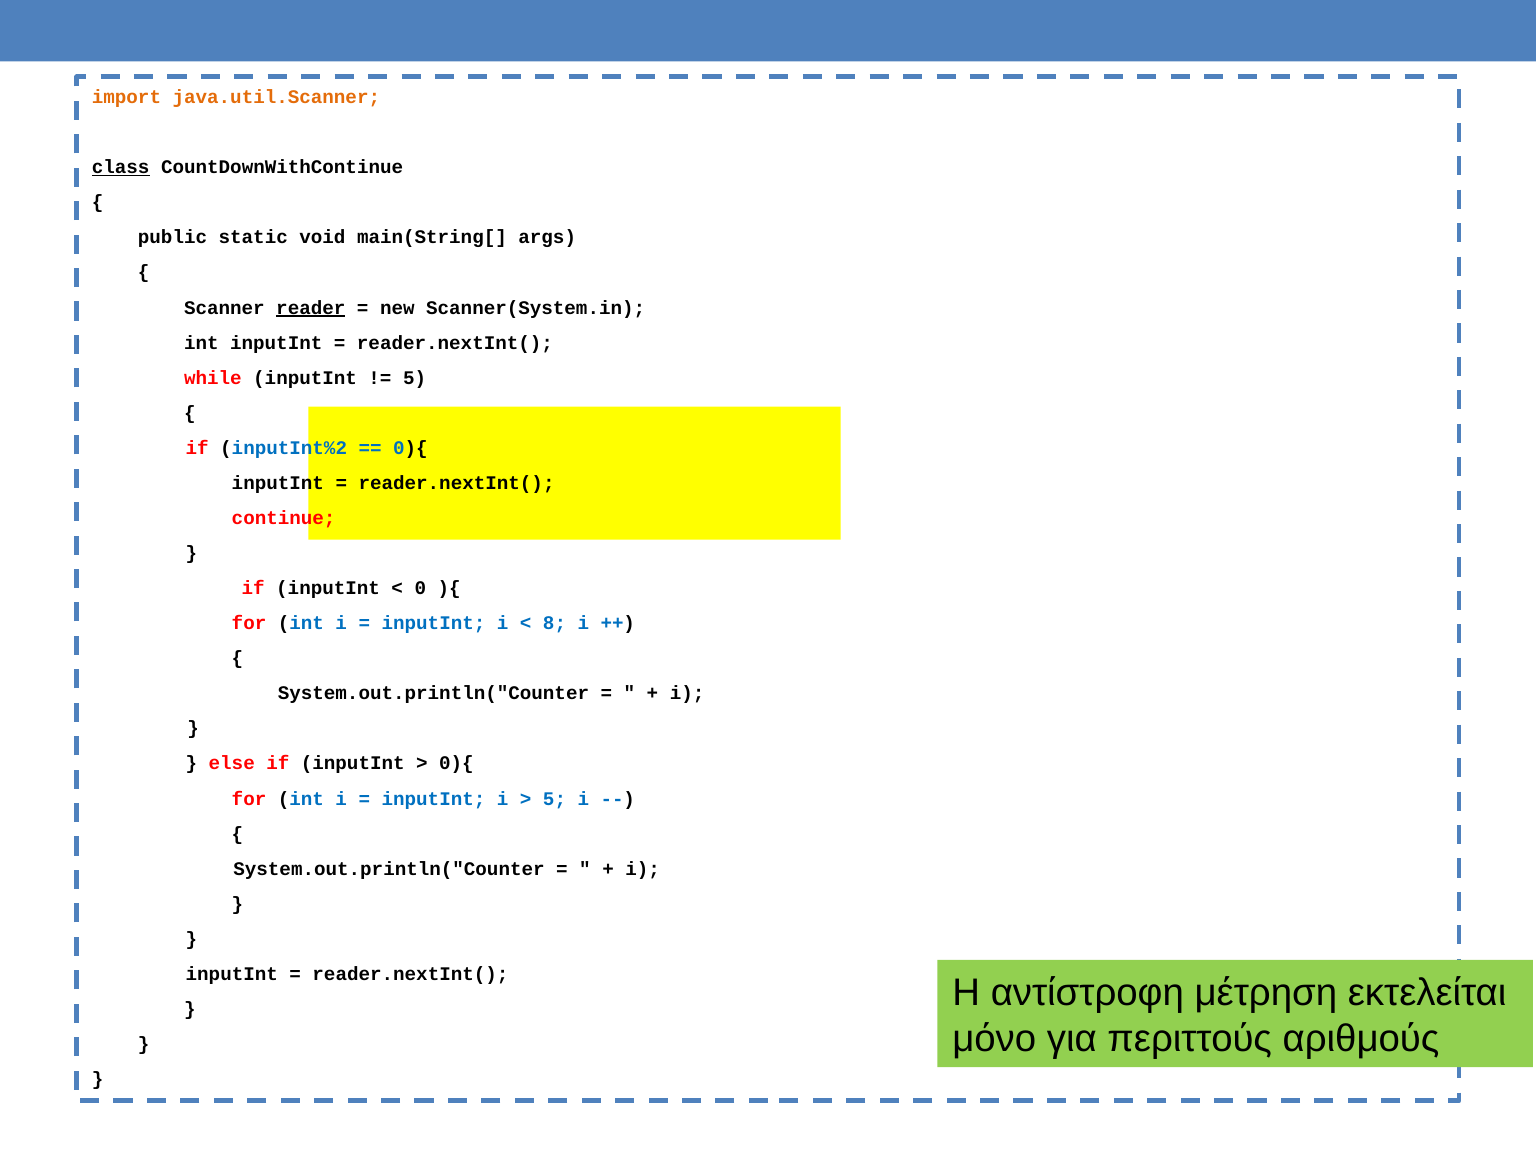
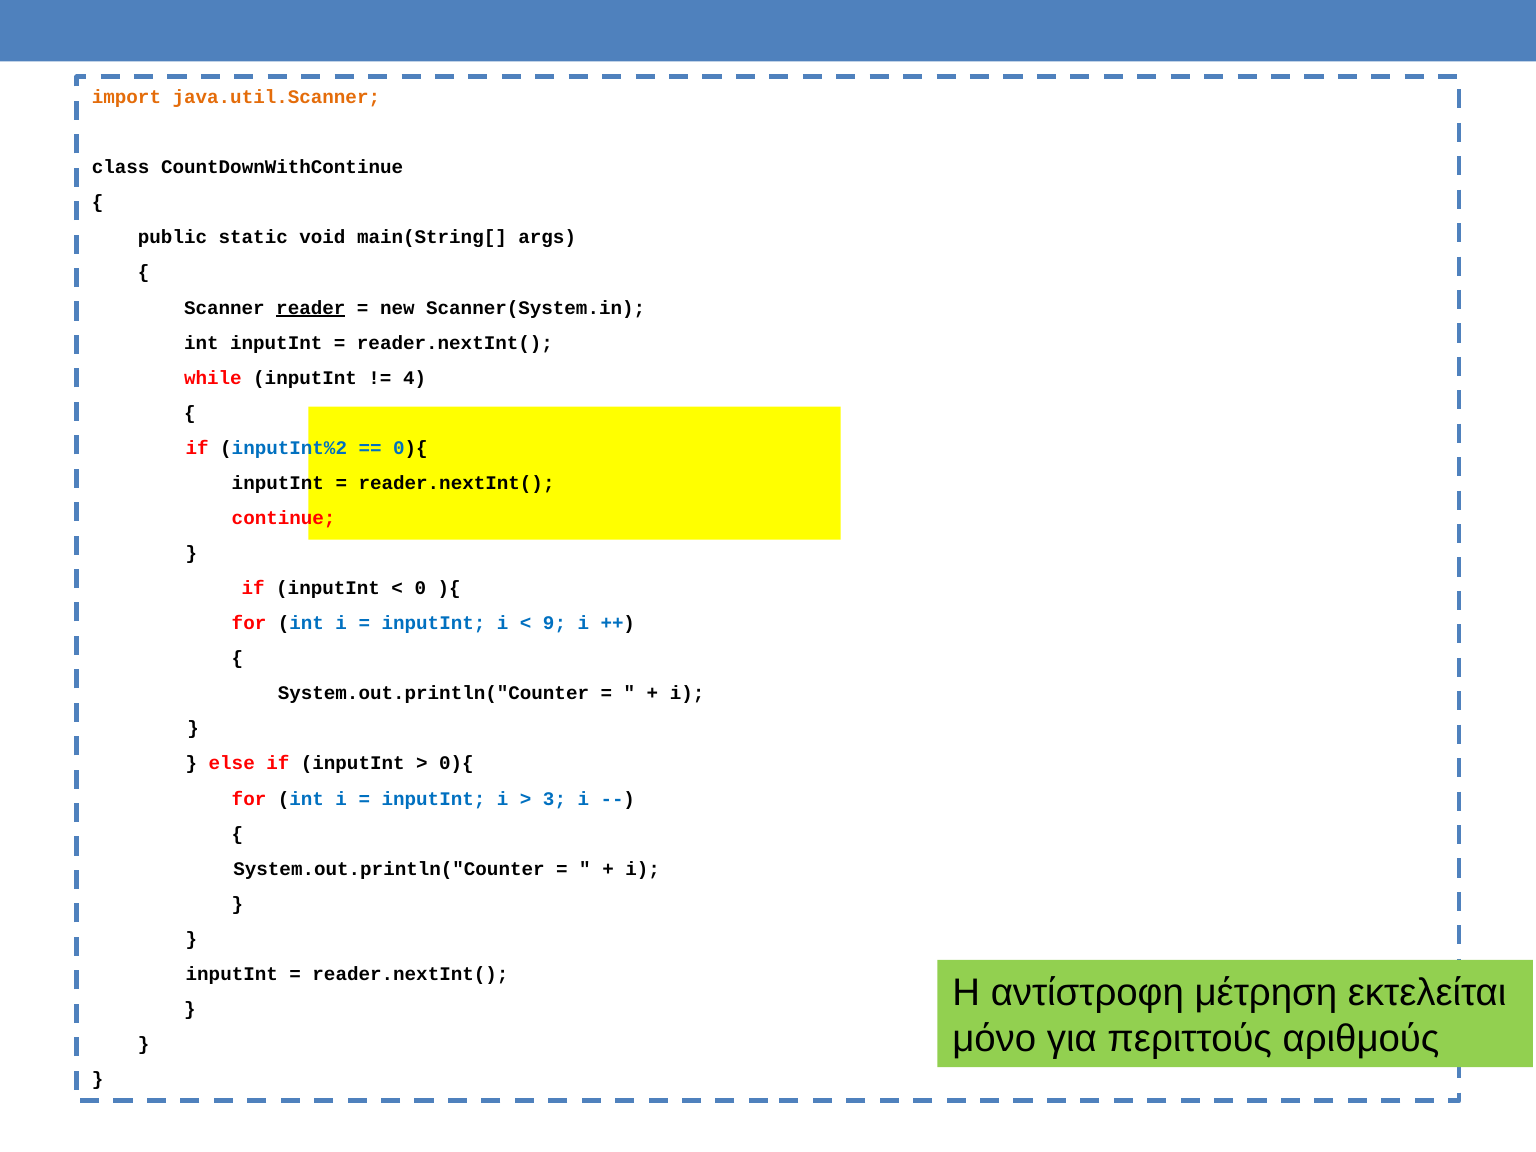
class underline: present -> none
5 at (415, 378): 5 -> 4
8: 8 -> 9
5 at (555, 799): 5 -> 3
